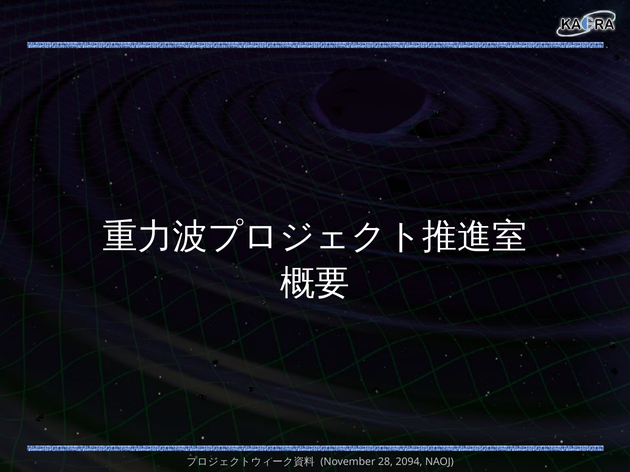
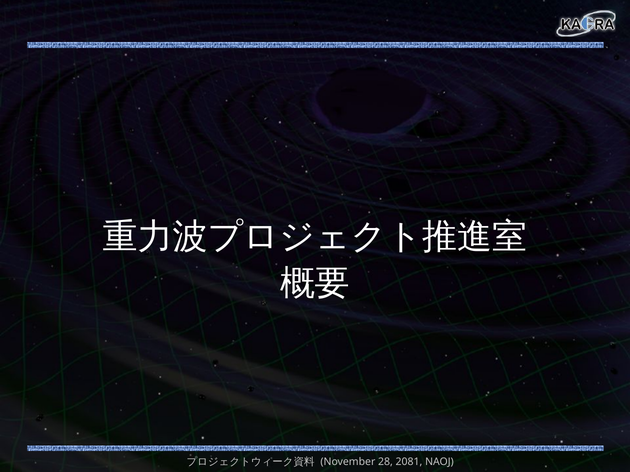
2094: 2094 -> 2081
